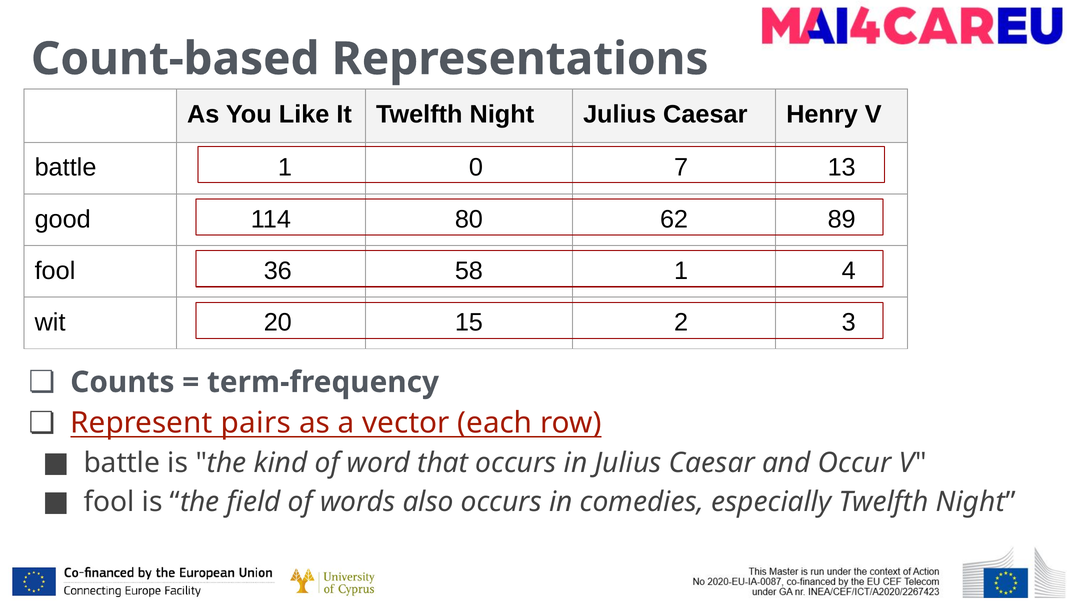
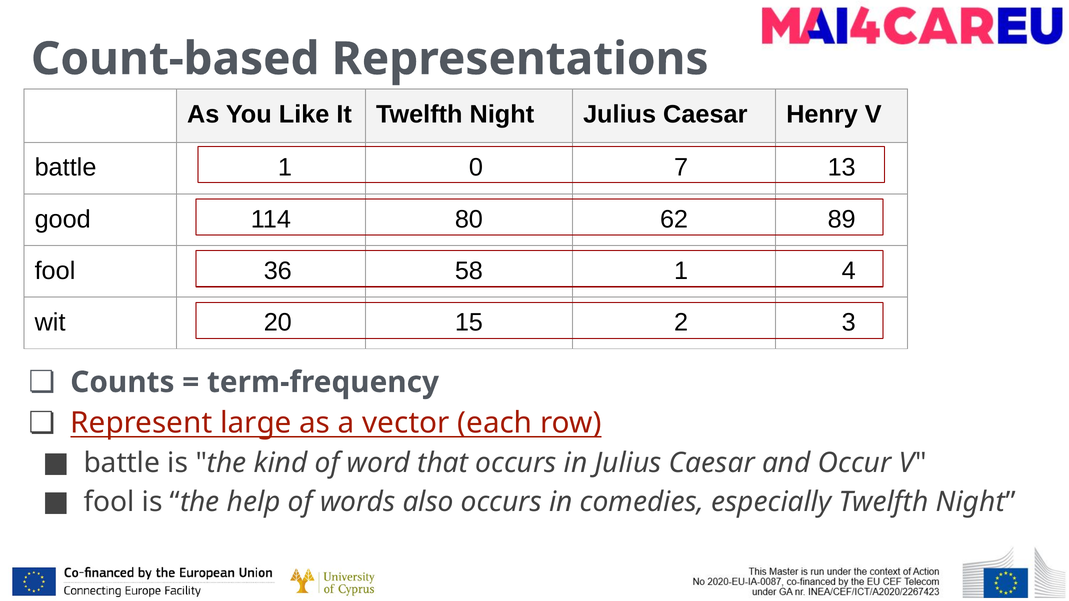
pairs: pairs -> large
field: field -> help
